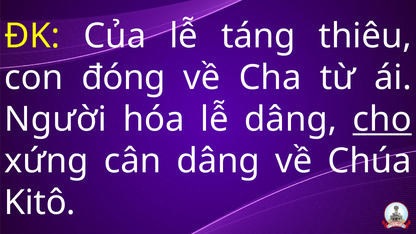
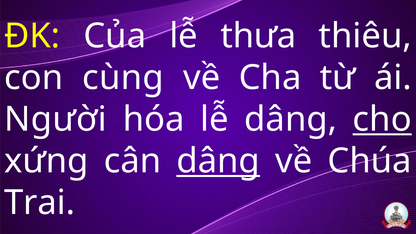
táng: táng -> thưa
đóng: đóng -> cùng
dâng at (218, 161) underline: none -> present
Kitô: Kitô -> Trai
